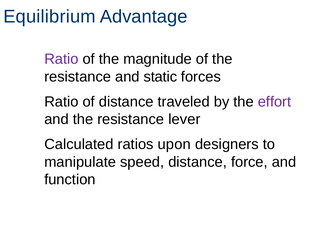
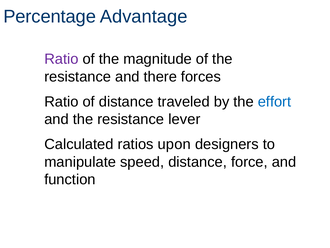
Equilibrium: Equilibrium -> Percentage
static: static -> there
effort colour: purple -> blue
